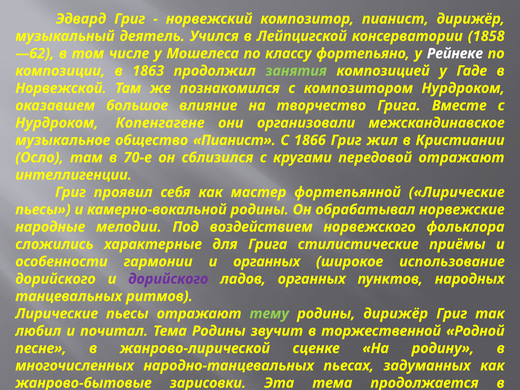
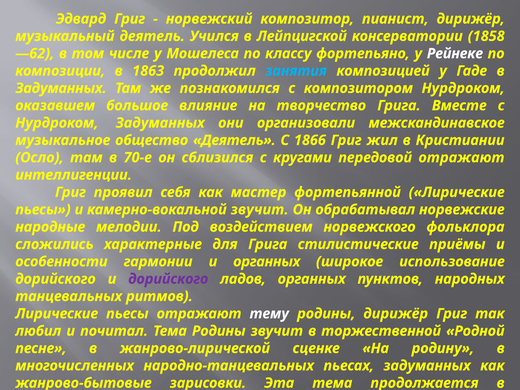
занятия colour: light green -> light blue
Норвежской at (61, 88): Норвежской -> Задуманных
Нурдроком Копенгагене: Копенгагене -> Задуманных
общество Пианист: Пианист -> Деятель
камерно-вокальной родины: родины -> звучит
тему colour: light green -> white
